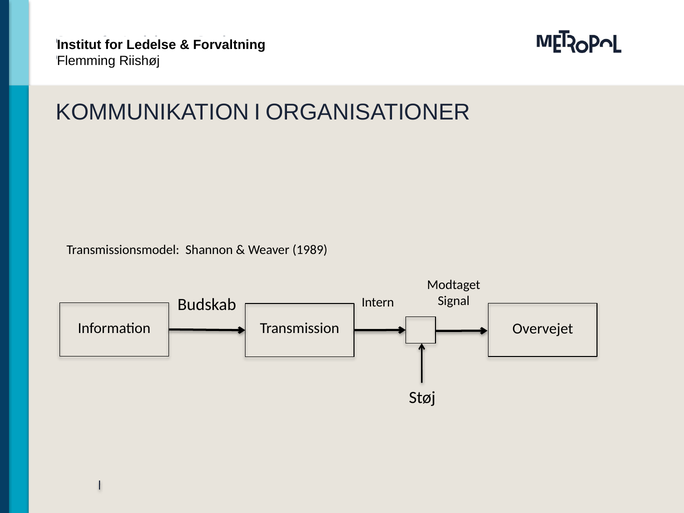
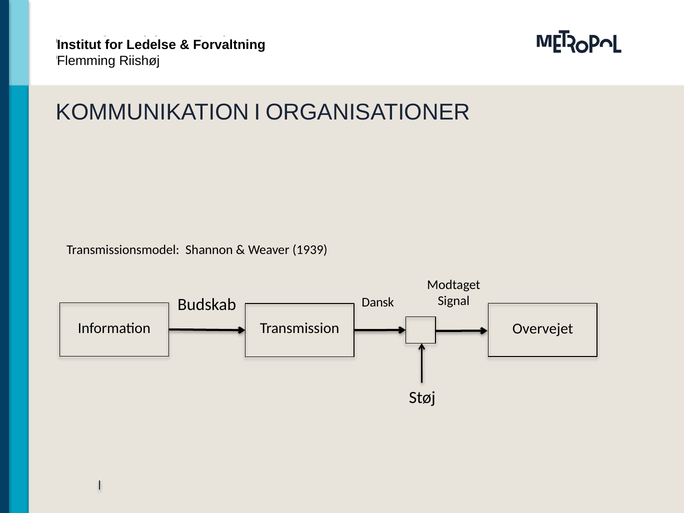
1989: 1989 -> 1939
Intern: Intern -> Dansk
